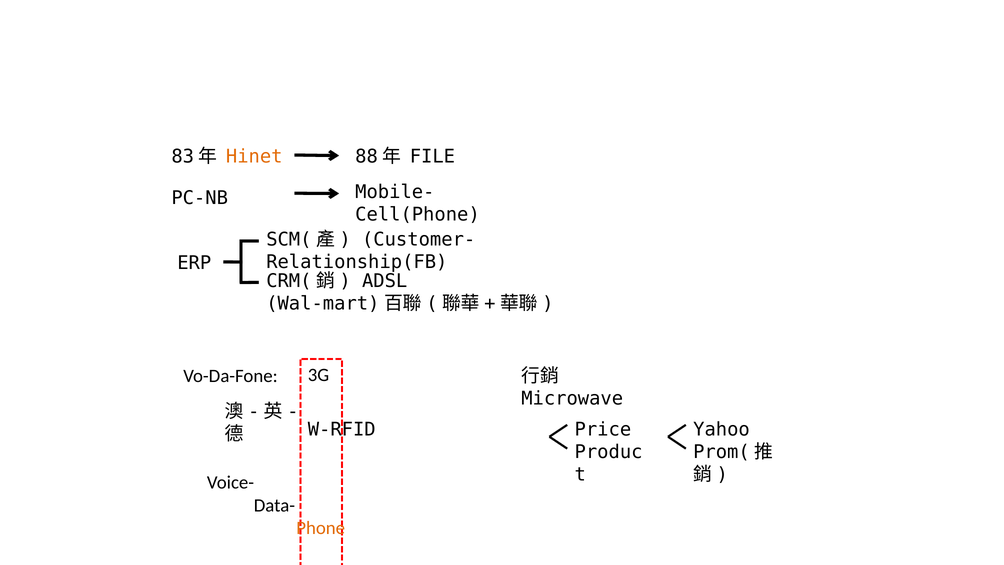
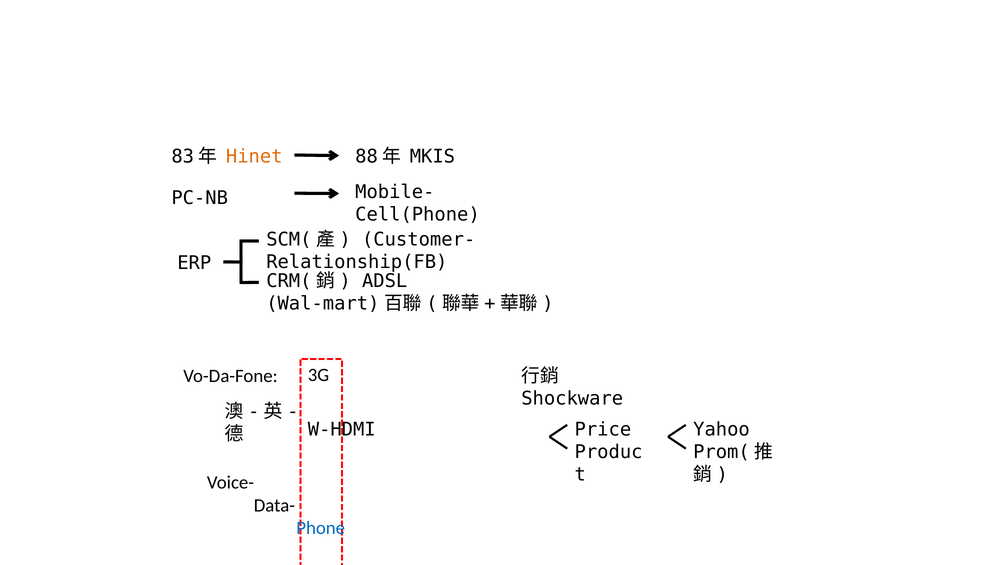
FILE: FILE -> MKIS
Microwave: Microwave -> Shockware
W-RFID: W-RFID -> W-HDMI
Phone colour: orange -> blue
